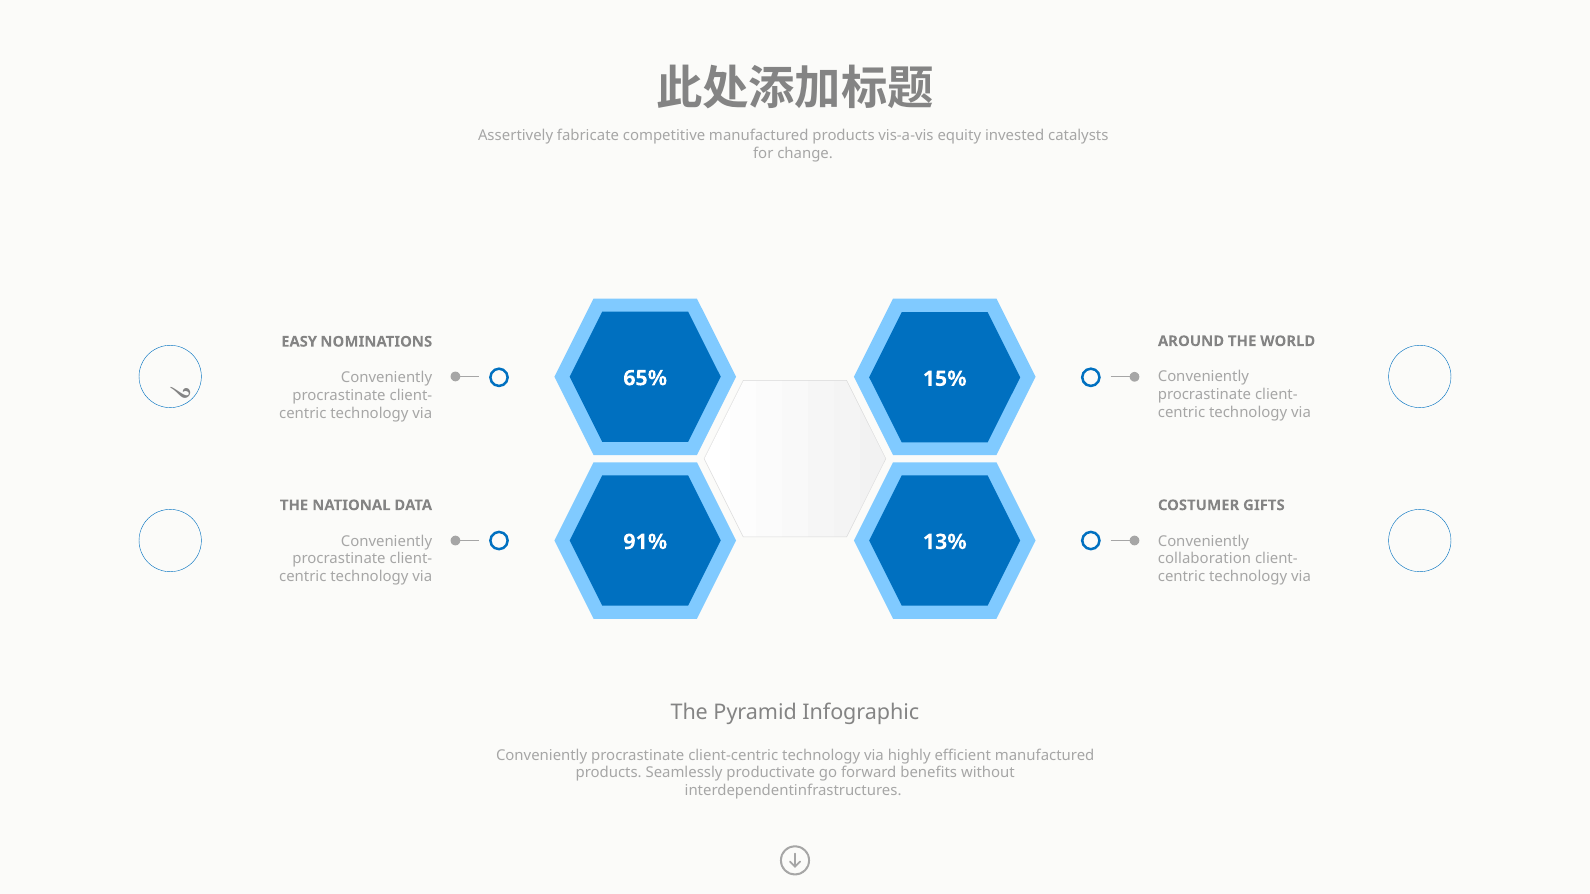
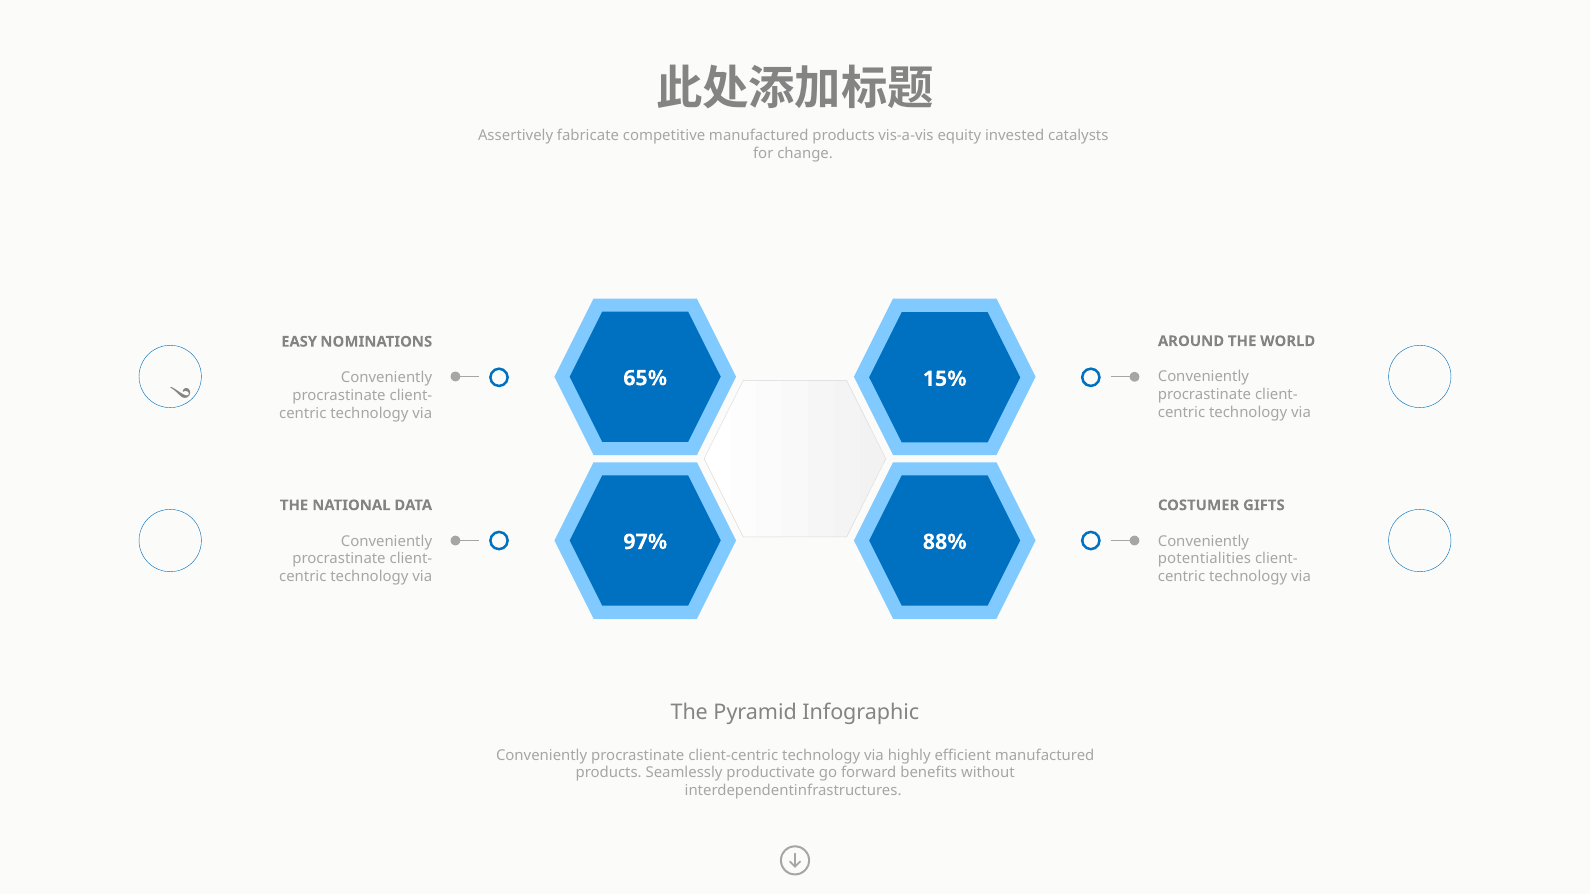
91%: 91% -> 97%
13%: 13% -> 88%
collaboration: collaboration -> potentialities
